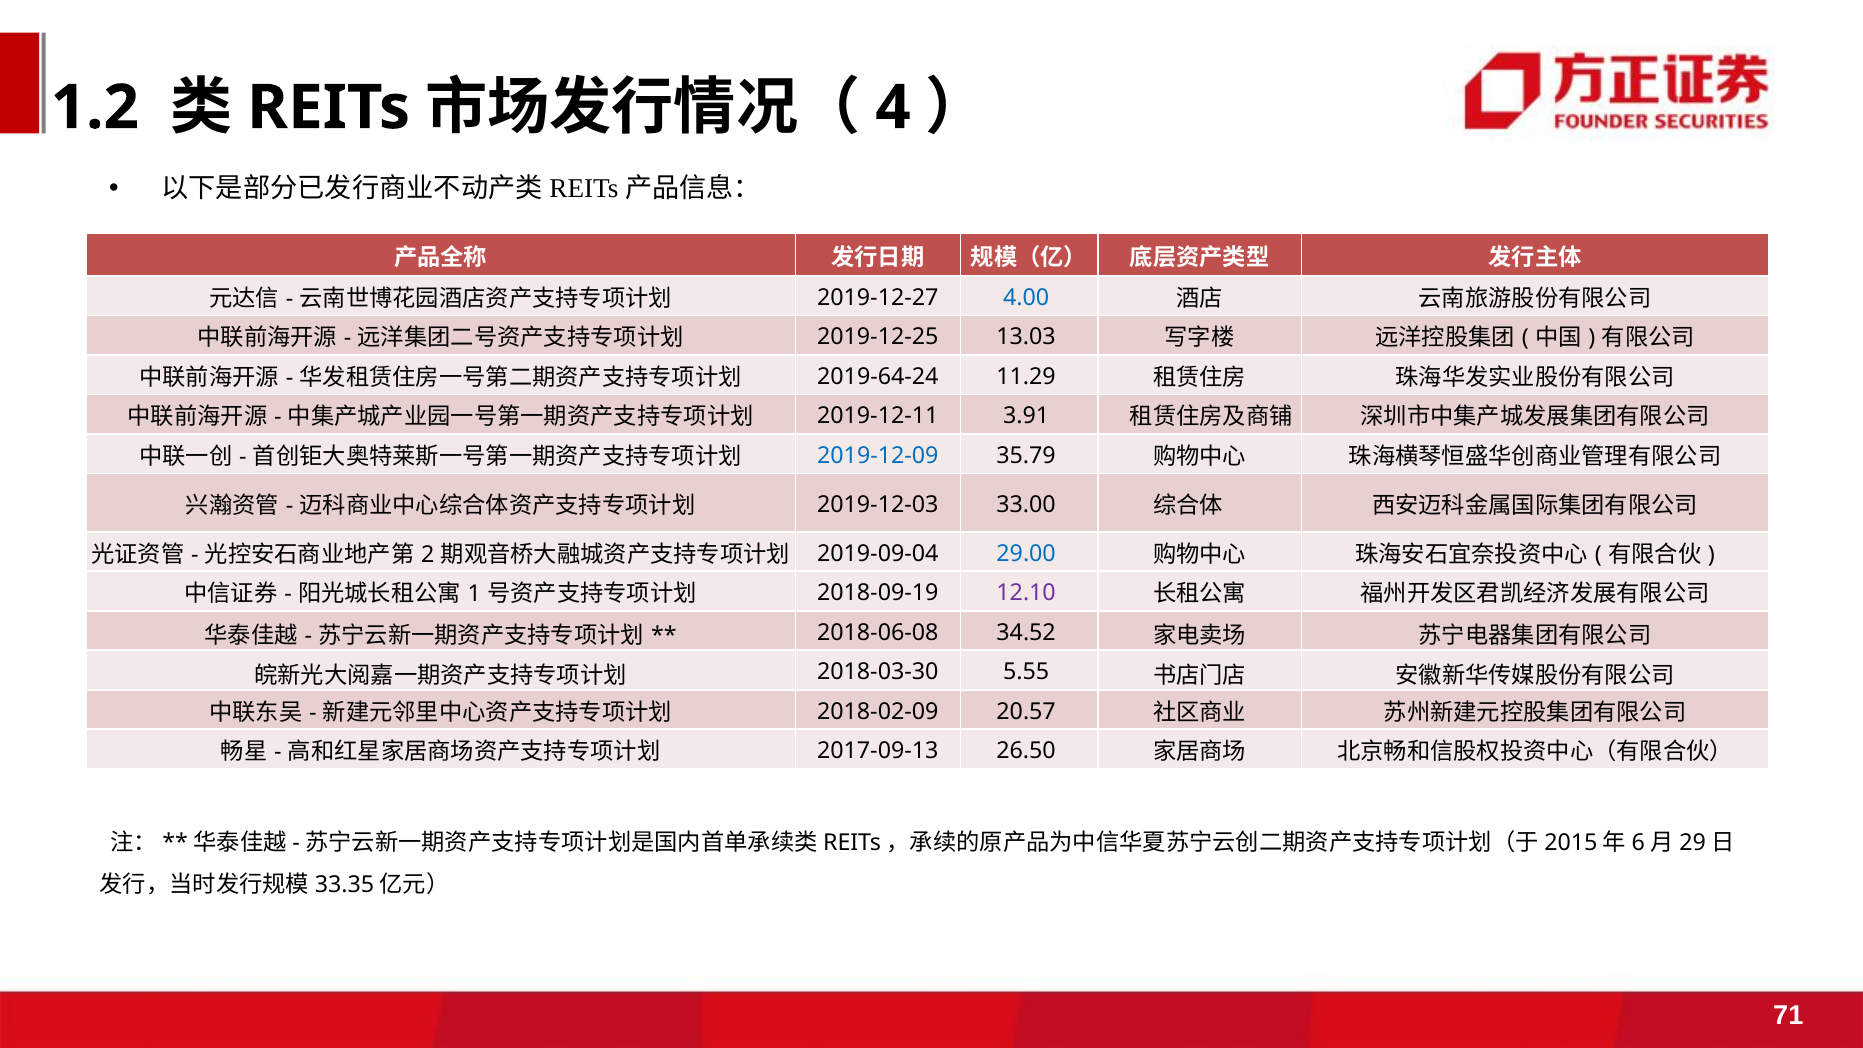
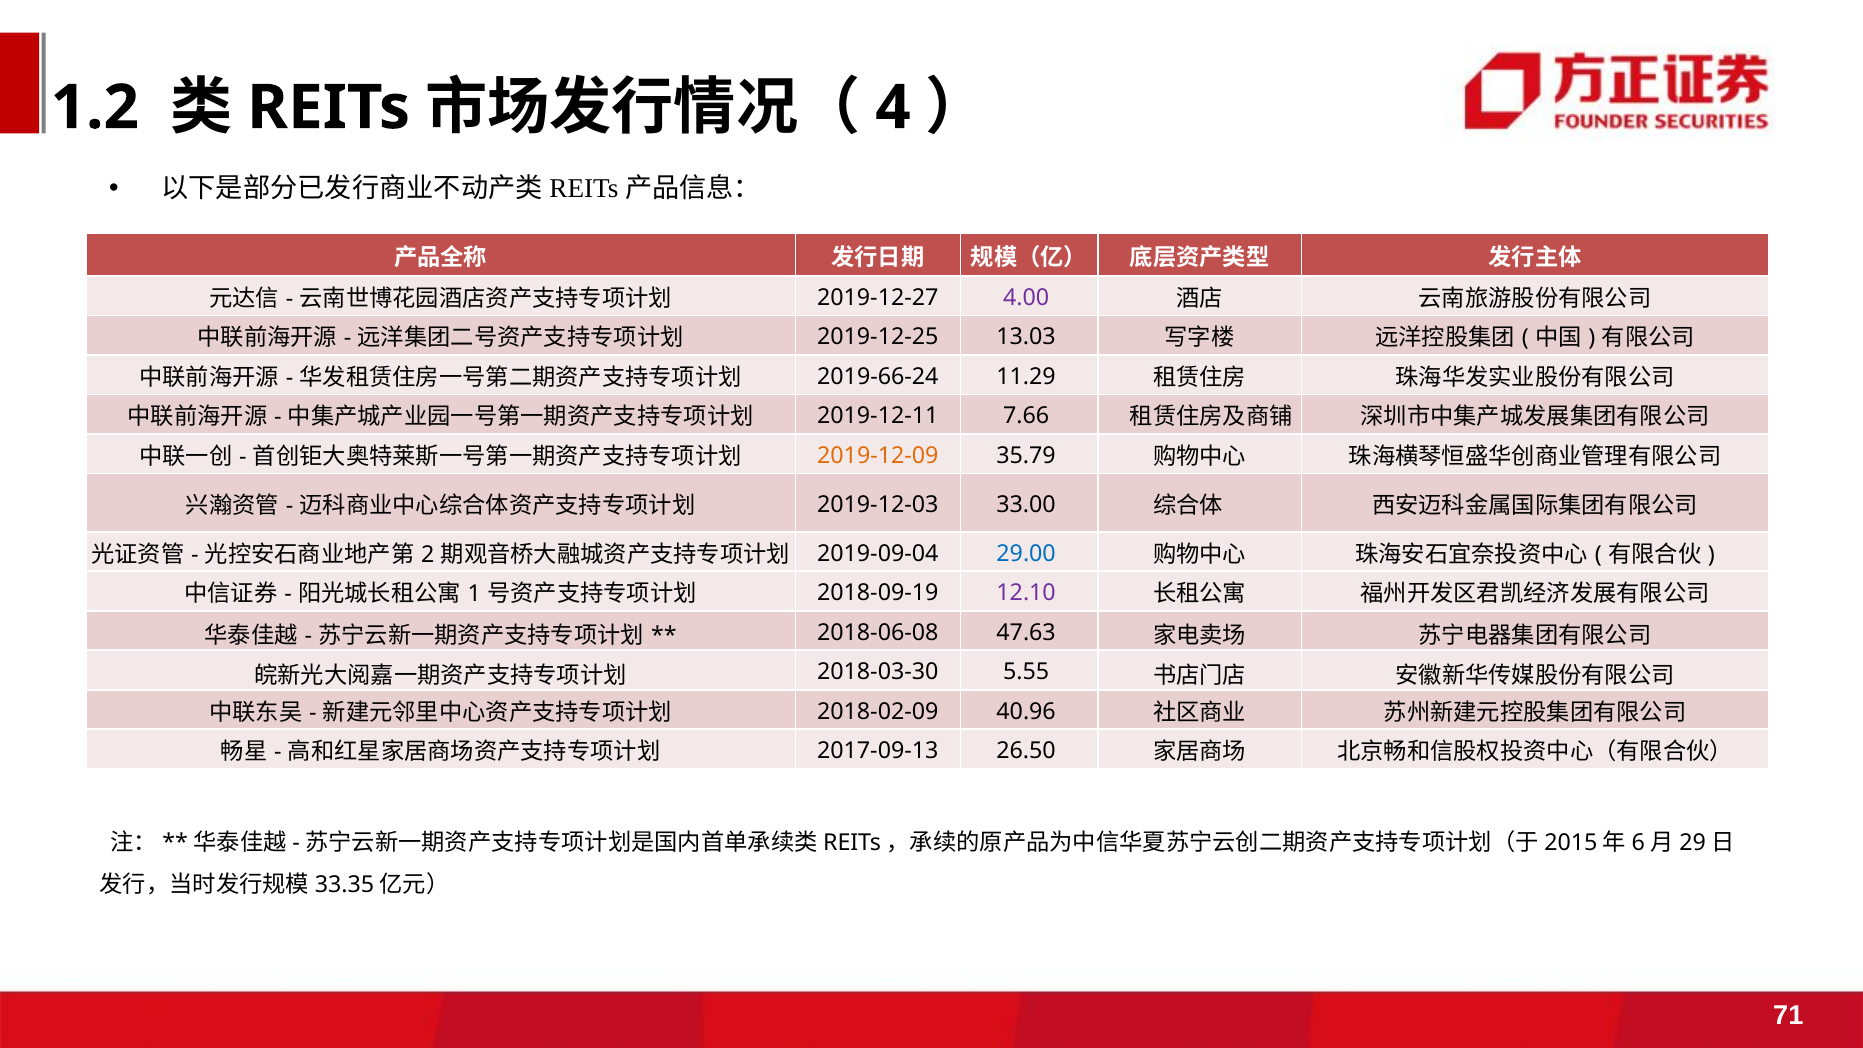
4.00 colour: blue -> purple
2019-64-24: 2019-64-24 -> 2019-66-24
3.91: 3.91 -> 7.66
2019-12-09 colour: blue -> orange
34.52: 34.52 -> 47.63
20.57: 20.57 -> 40.96
